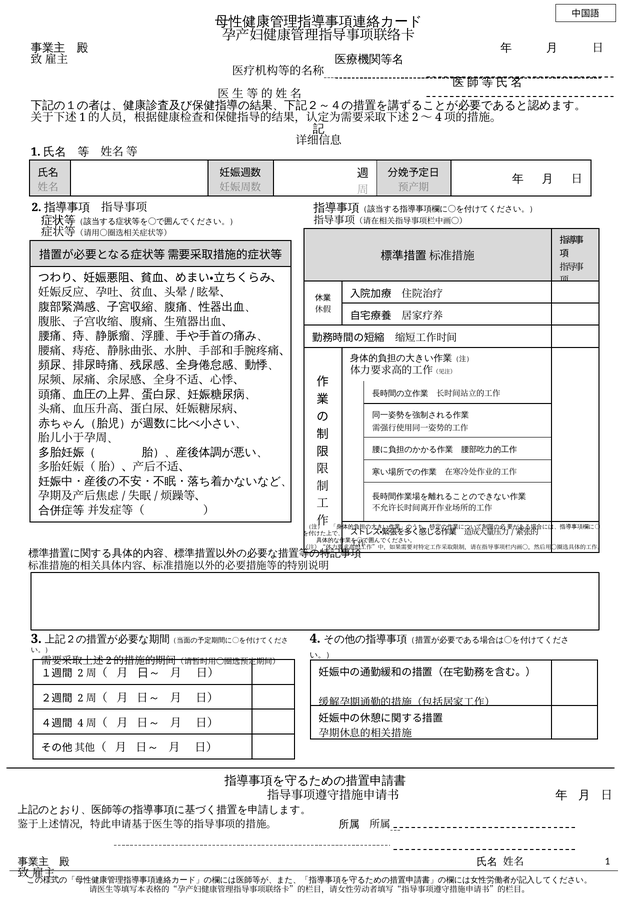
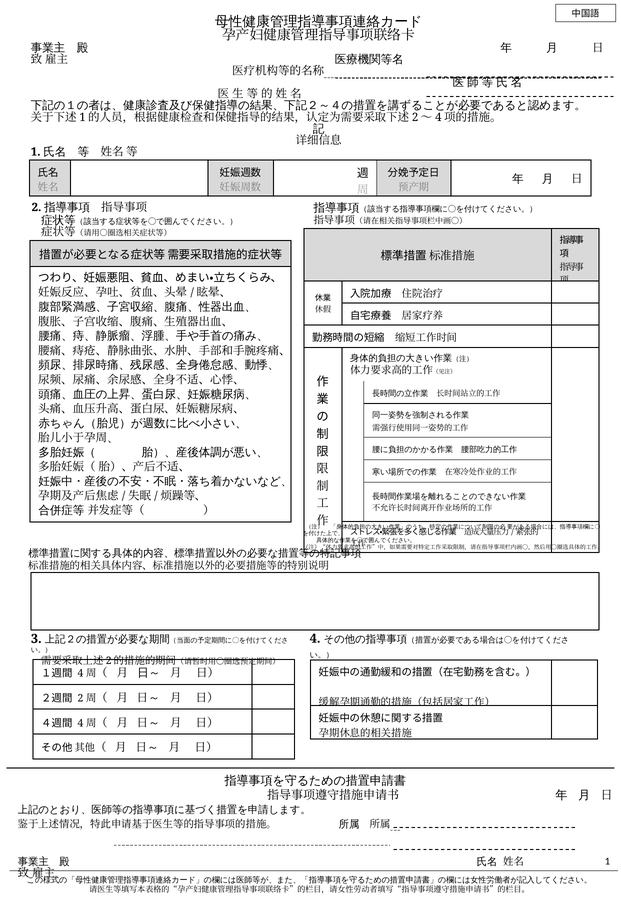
2 at (80, 673): 2 -> 4
